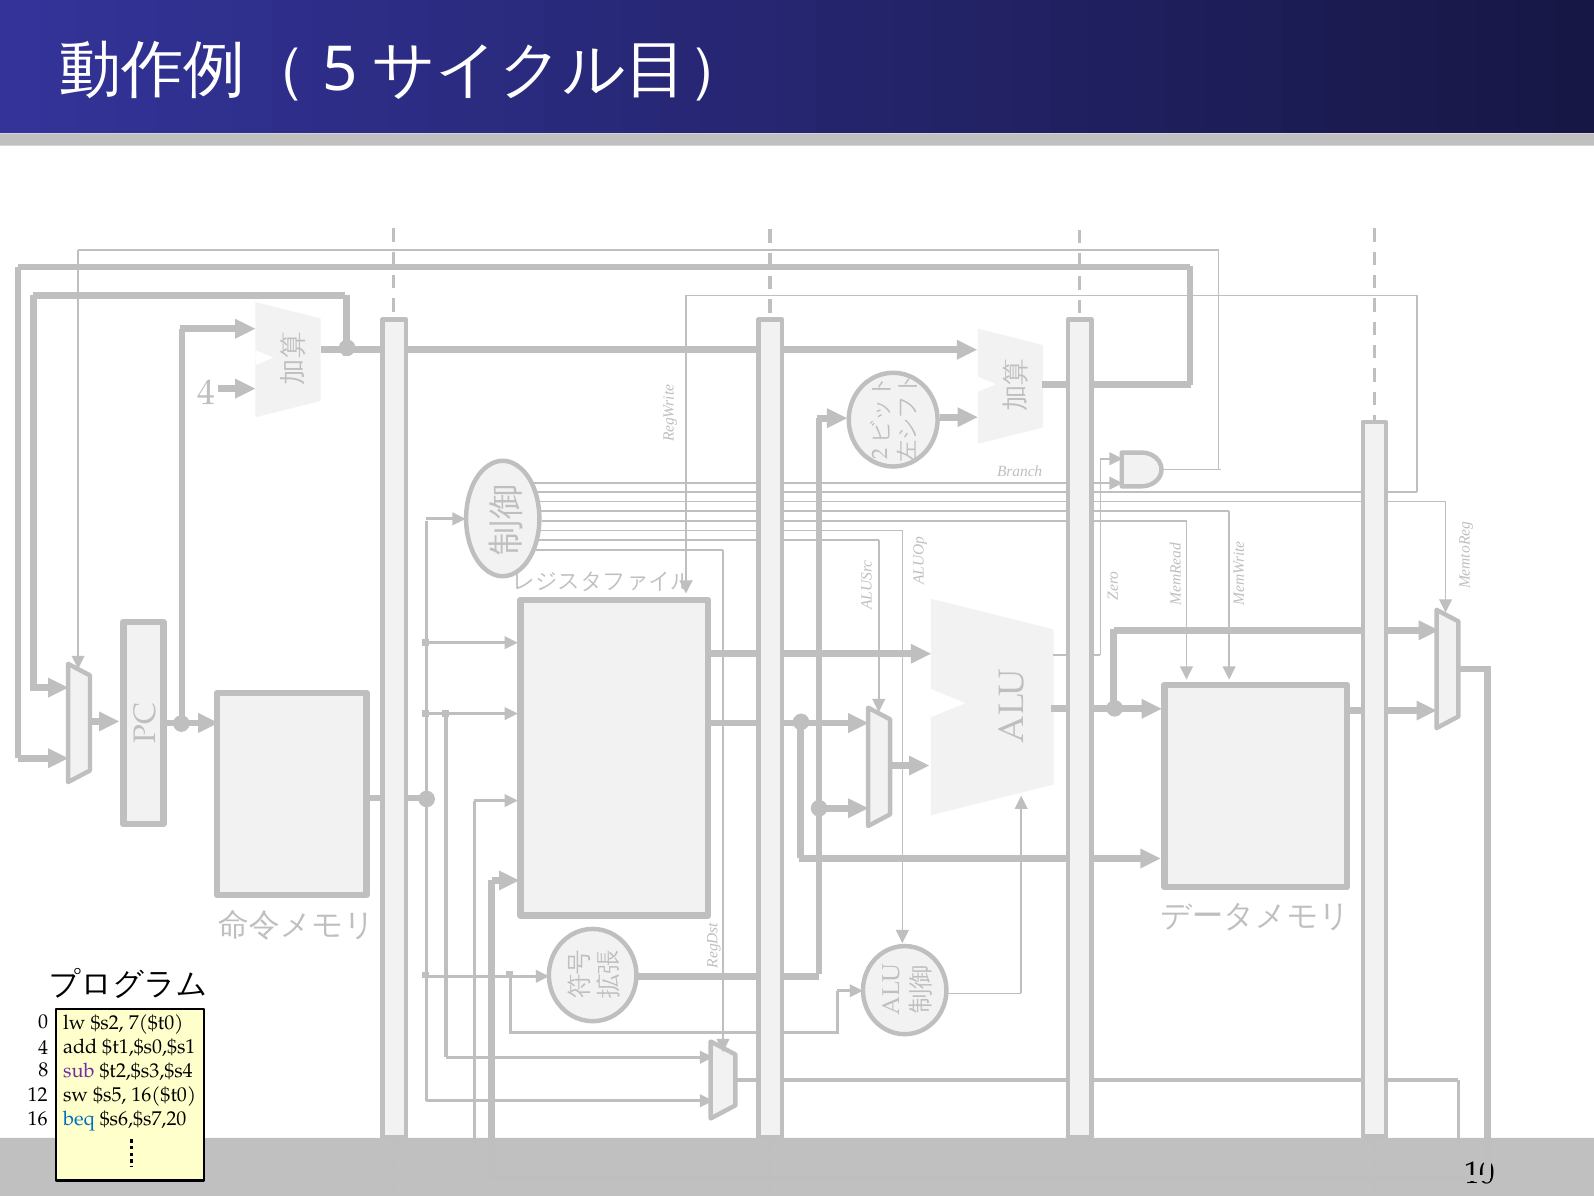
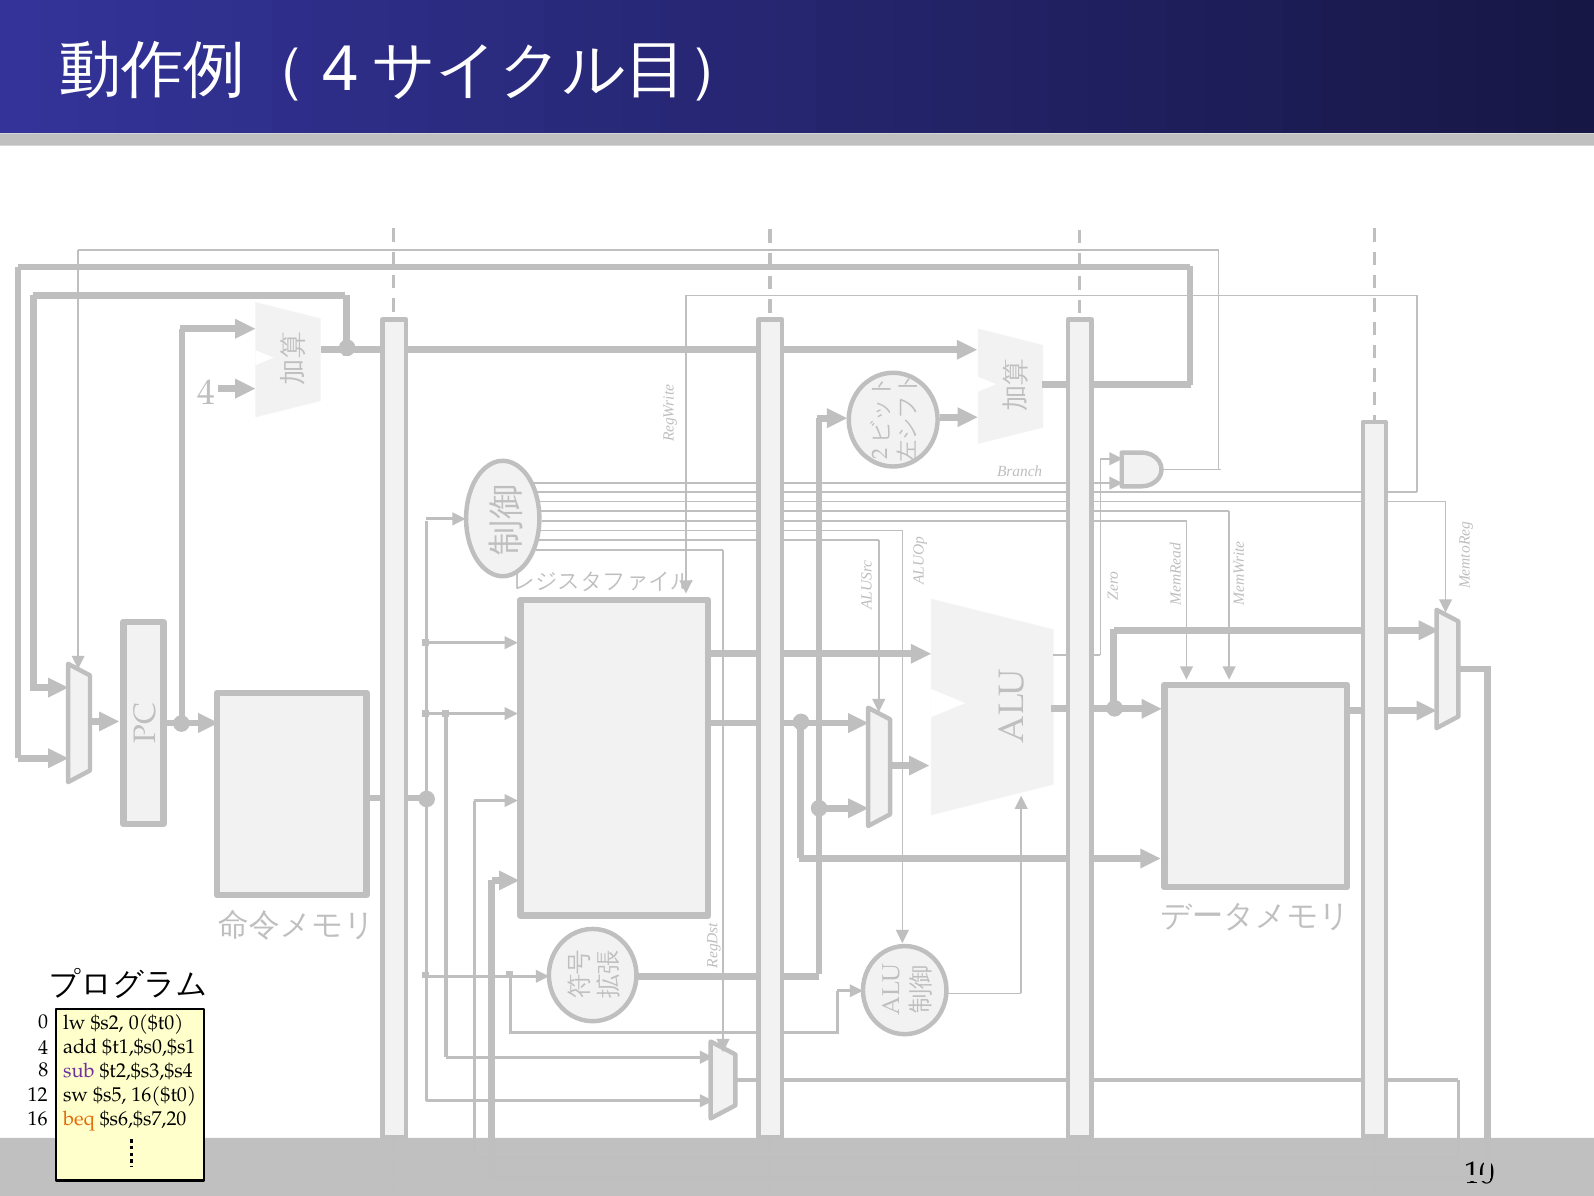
5 at (340, 70): 5 -> 4
7($t0: 7($t0 -> 0($t0
beq colour: blue -> orange
